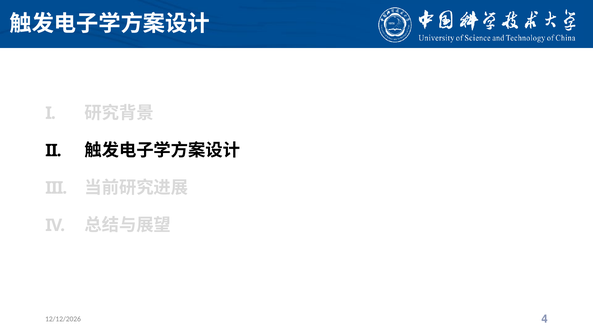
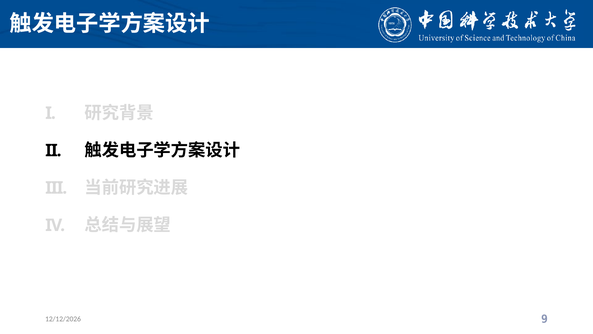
4: 4 -> 9
